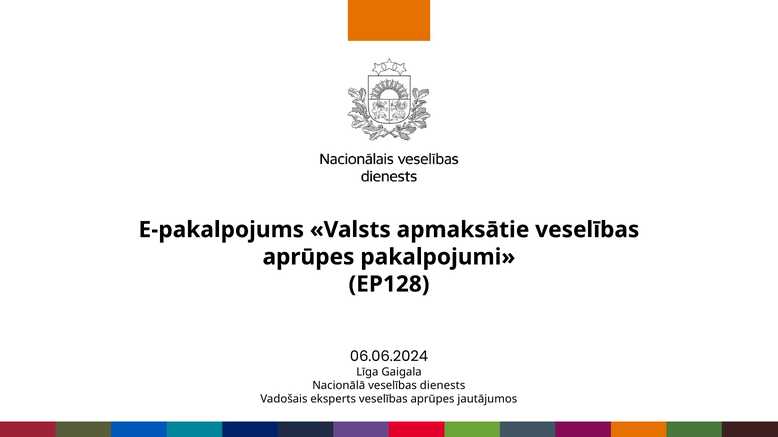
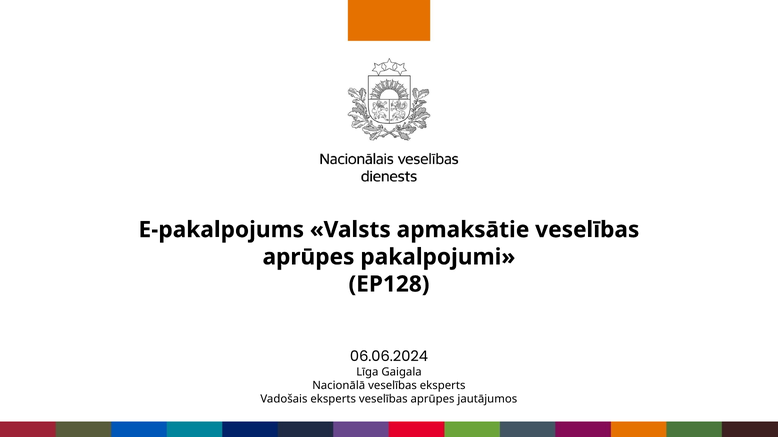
veselības dienests: dienests -> eksperts
